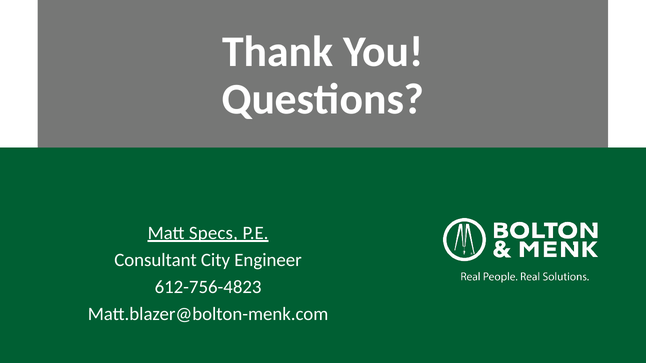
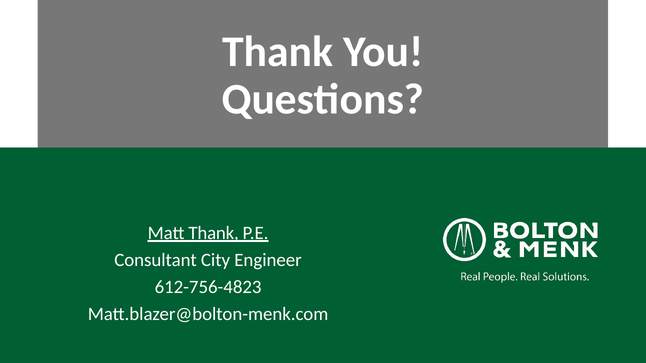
Matt Specs: Specs -> Thank
